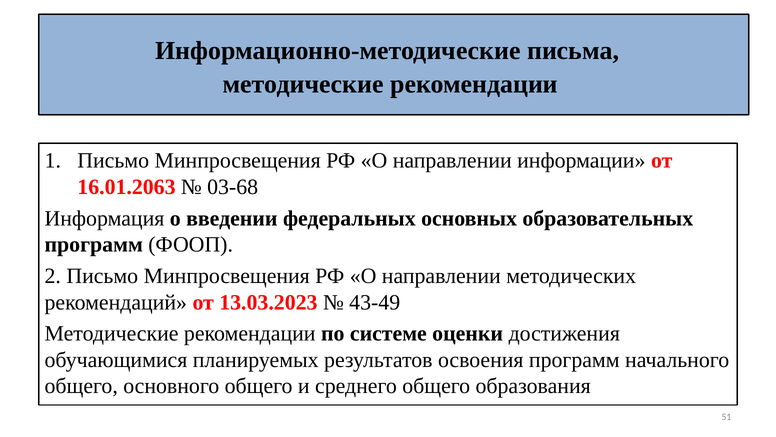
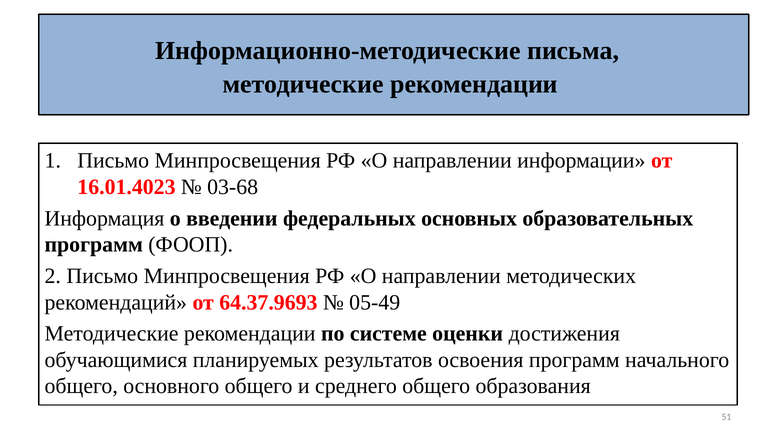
16.01.2063: 16.01.2063 -> 16.01.4023
13.03.2023: 13.03.2023 -> 64.37.9693
43-49: 43-49 -> 05-49
